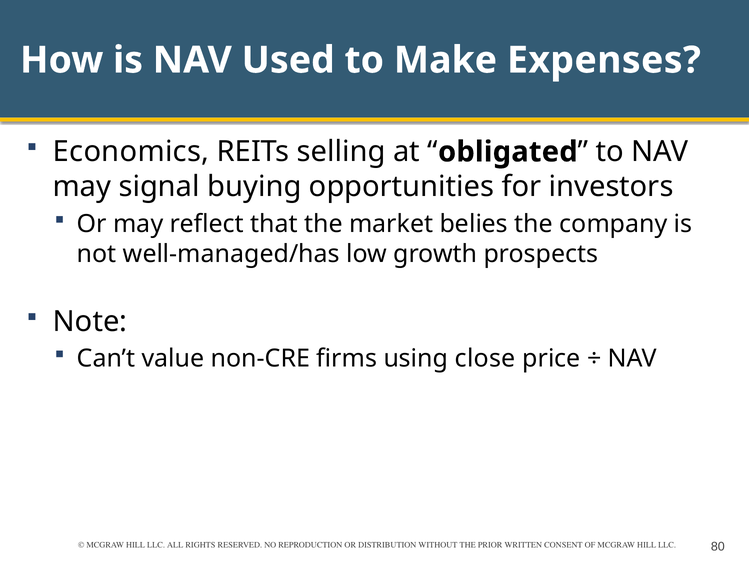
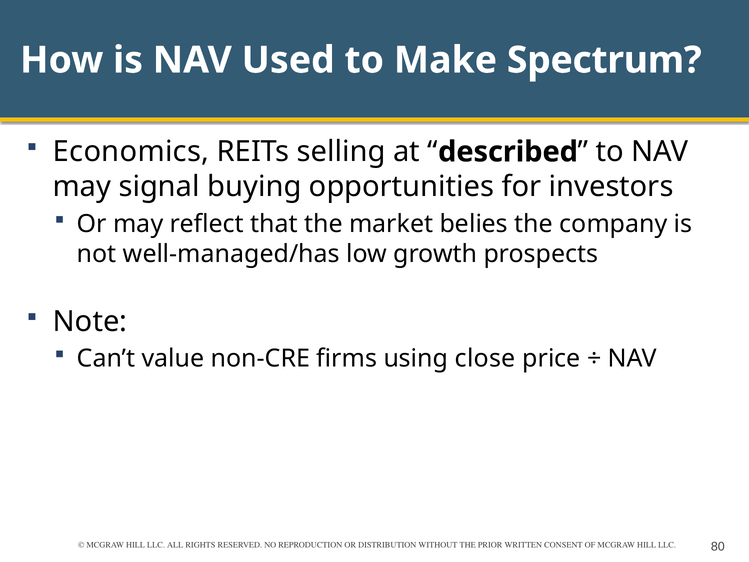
Expenses: Expenses -> Spectrum
obligated: obligated -> described
